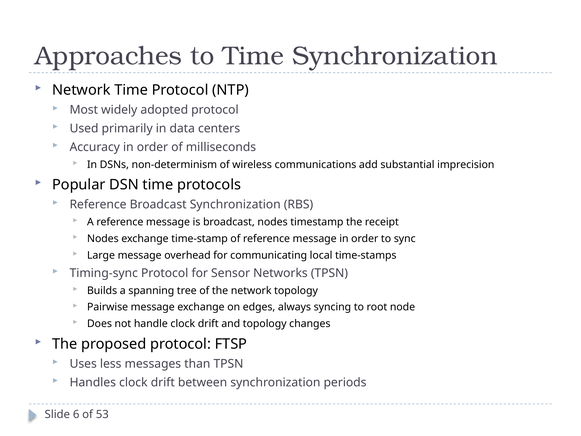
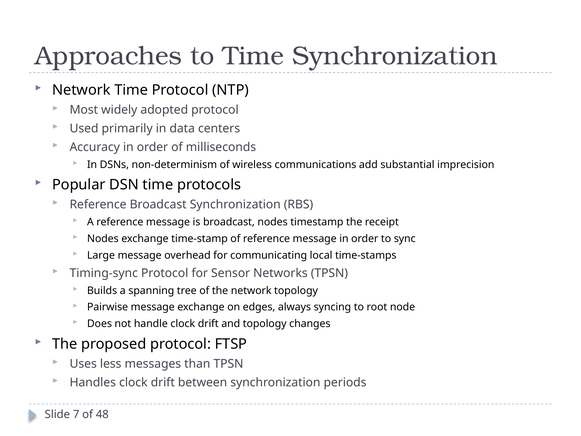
6: 6 -> 7
53: 53 -> 48
